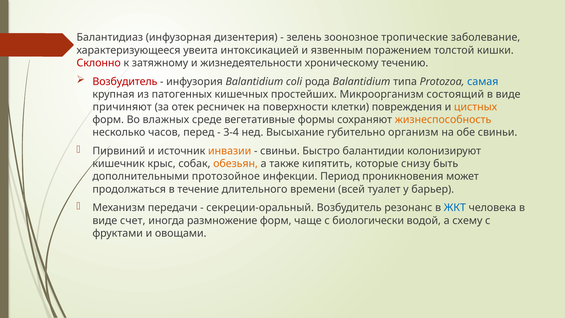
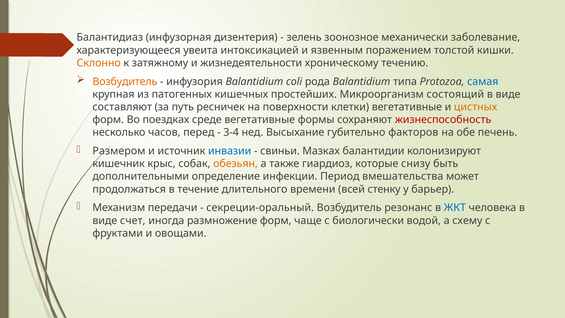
тропические: тропические -> механически
Склонно colour: red -> orange
Возбудитель at (125, 81) colour: red -> orange
причиняют: причиняют -> составляют
отек: отек -> путь
клетки повреждения: повреждения -> вегетативные
влажных: влажных -> поездках
жизнеспособность colour: orange -> red
организм: организм -> факторов
обе свиньи: свиньи -> печень
Пирвиний: Пирвиний -> Размером
инвазии colour: orange -> blue
Быстро: Быстро -> Мазках
кипятить: кипятить -> гиардиоз
протозойное: протозойное -> определение
проникновения: проникновения -> вмешательства
туалет: туалет -> стенку
